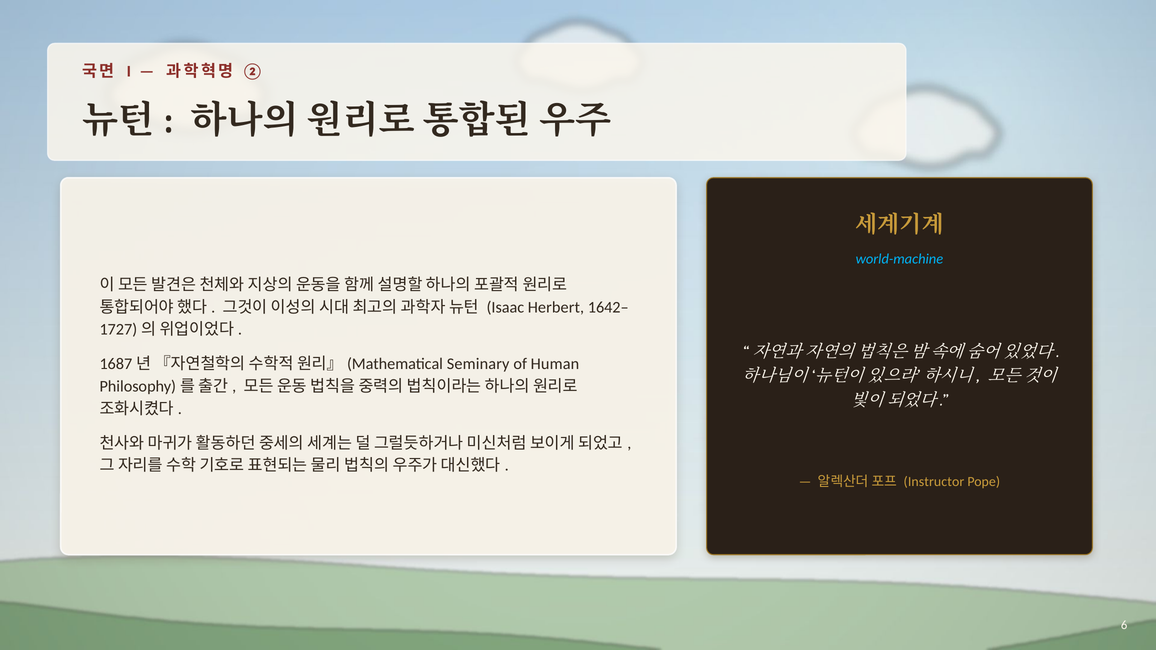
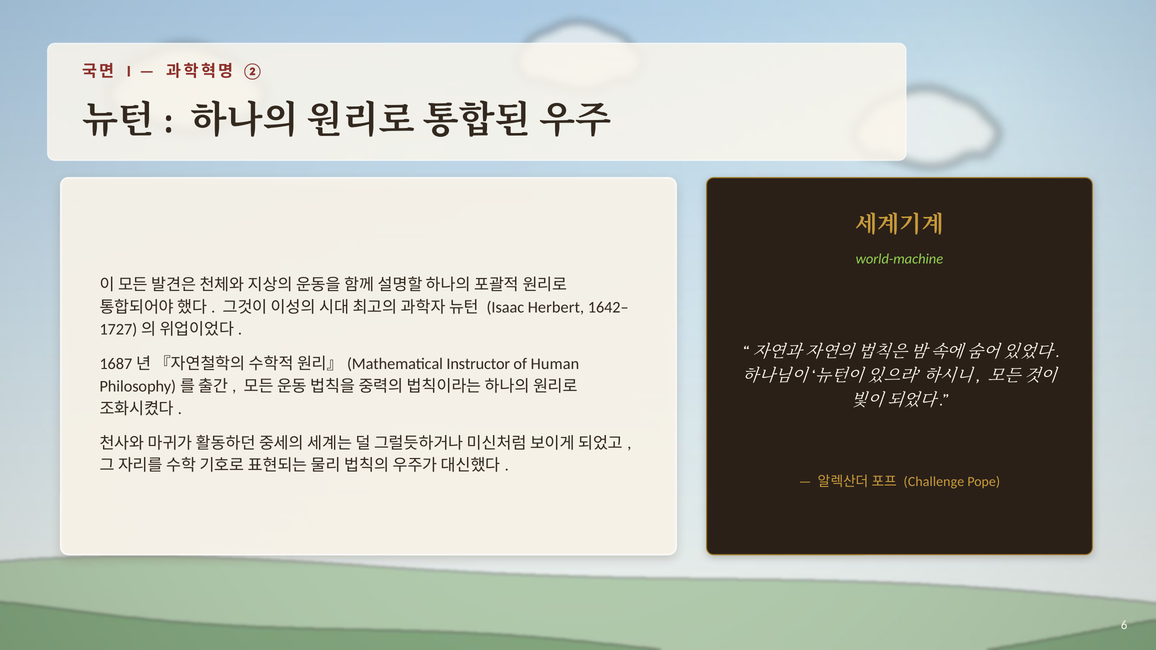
world-machine colour: light blue -> light green
Seminary: Seminary -> Instructor
Instructor: Instructor -> Challenge
